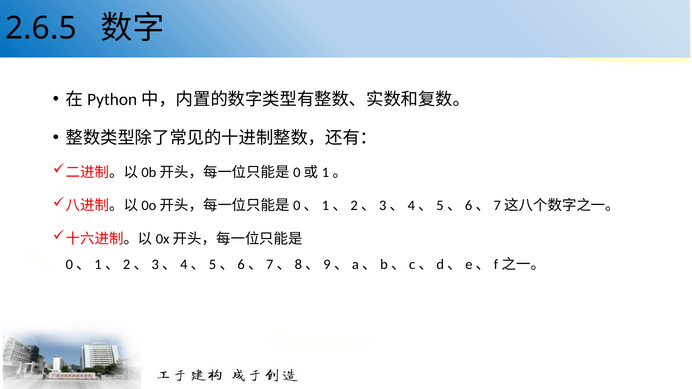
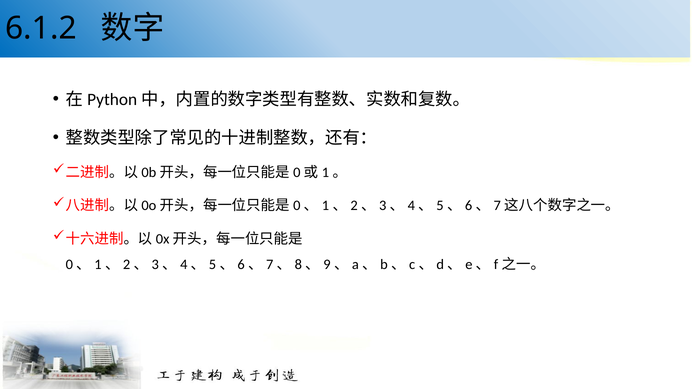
2.6.5: 2.6.5 -> 6.1.2
